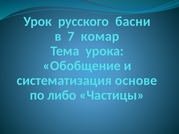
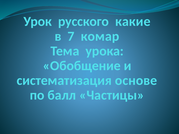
басни: басни -> какие
либо: либо -> балл
